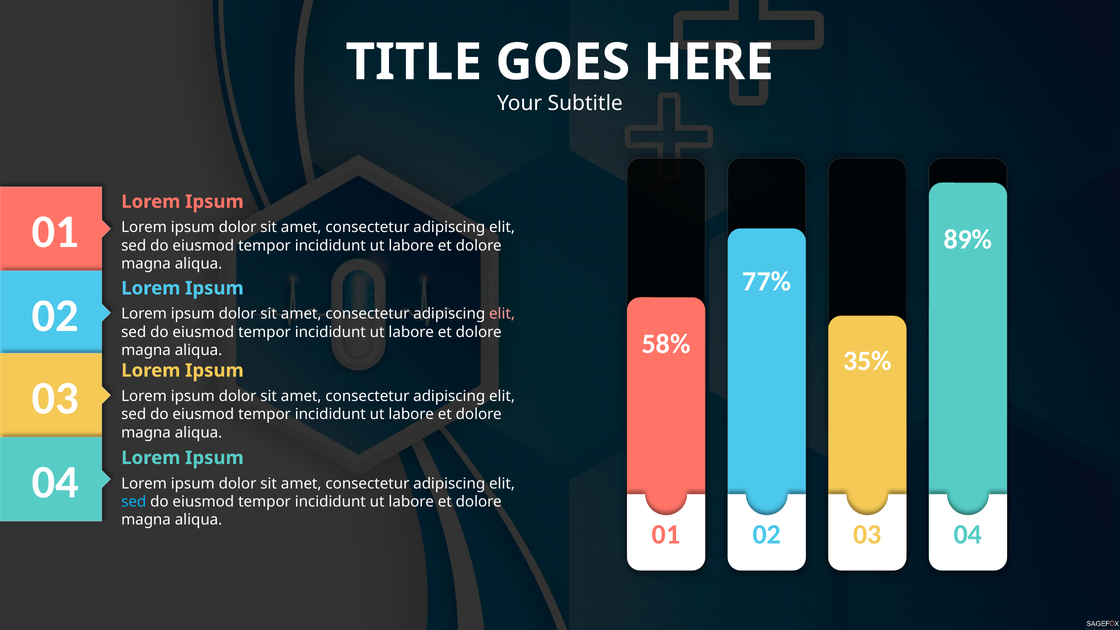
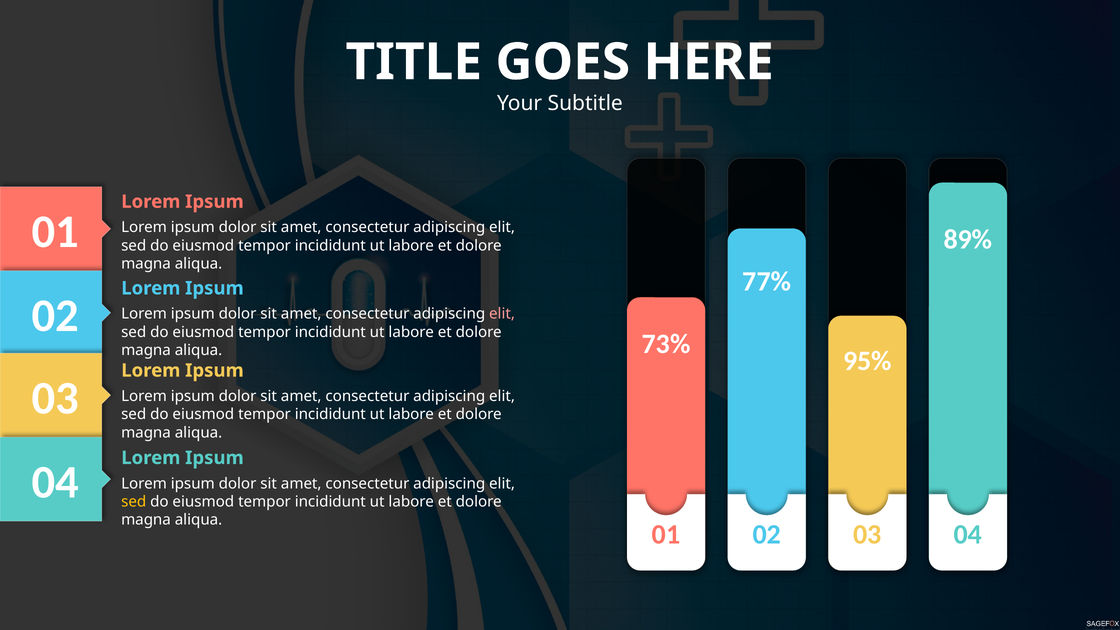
58%: 58% -> 73%
35%: 35% -> 95%
sed at (134, 502) colour: light blue -> yellow
